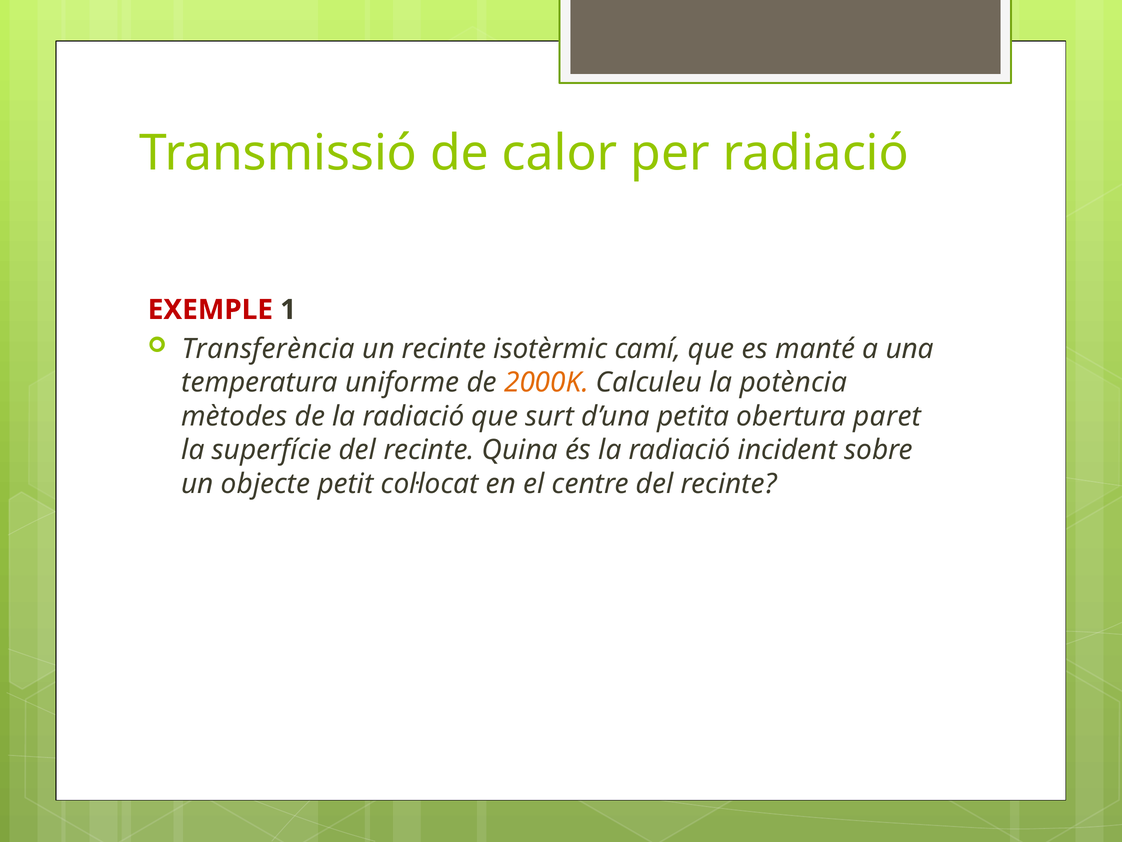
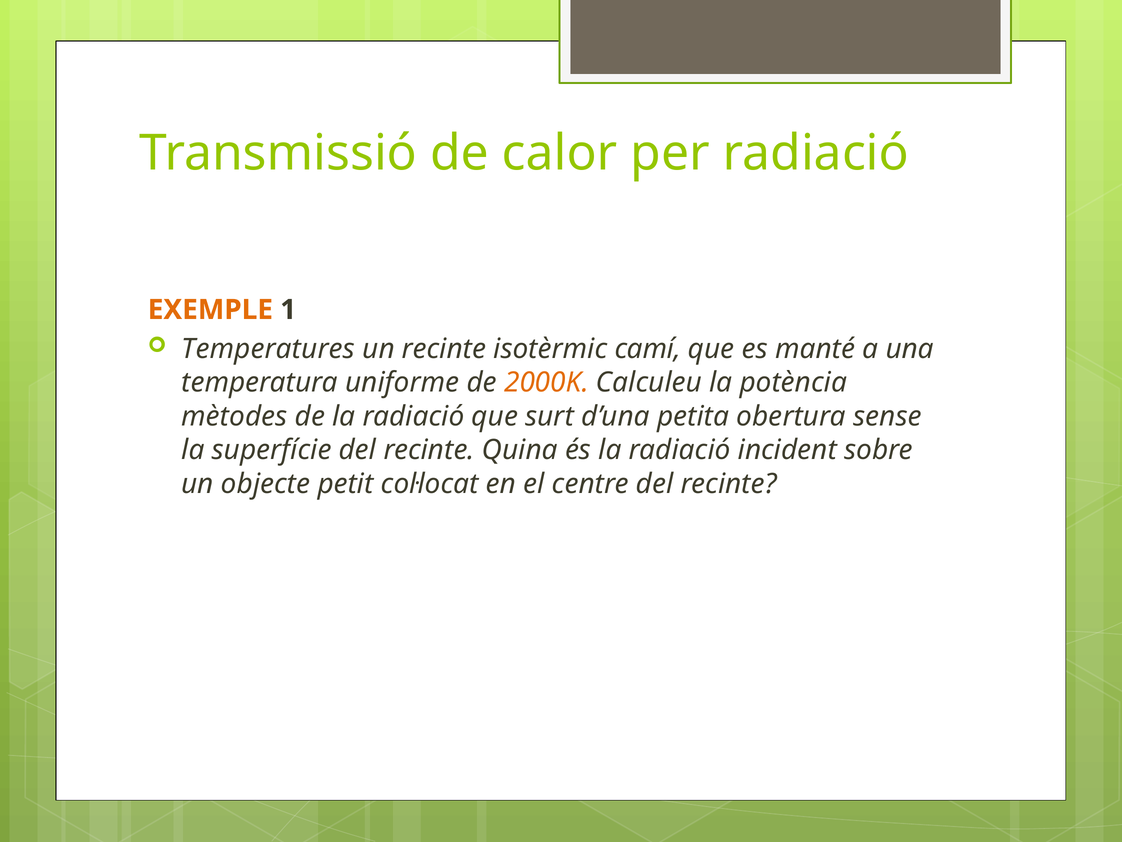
EXEMPLE colour: red -> orange
Transferència: Transferència -> Temperatures
paret: paret -> sense
